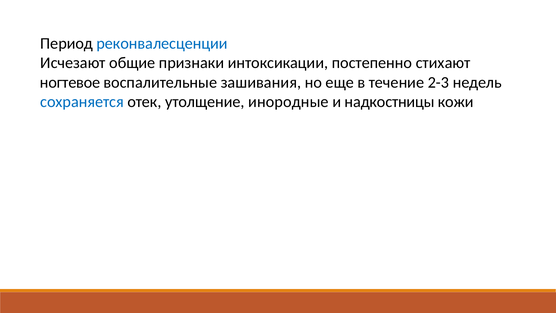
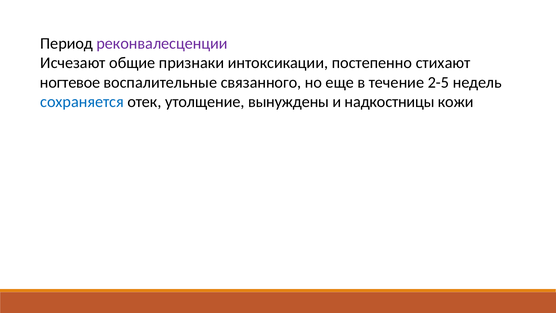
реконвалесценции colour: blue -> purple
зашивания: зашивания -> связанного
2-3: 2-3 -> 2-5
инородные: инородные -> вынуждены
